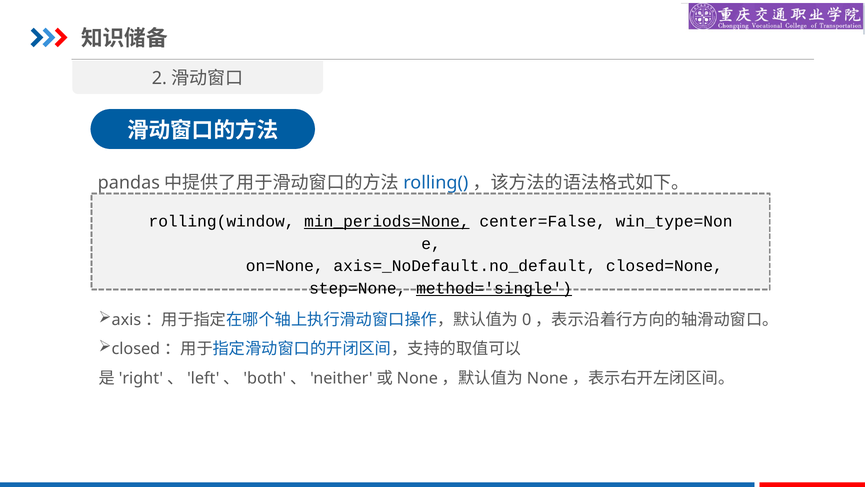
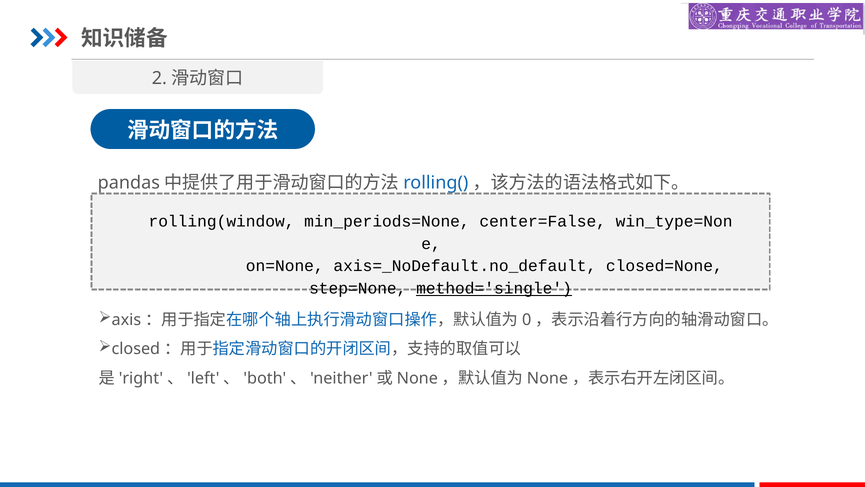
min_periods=None underline: present -> none
